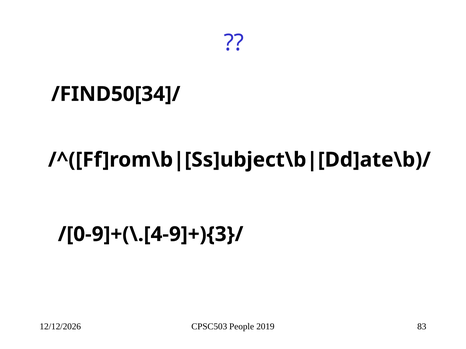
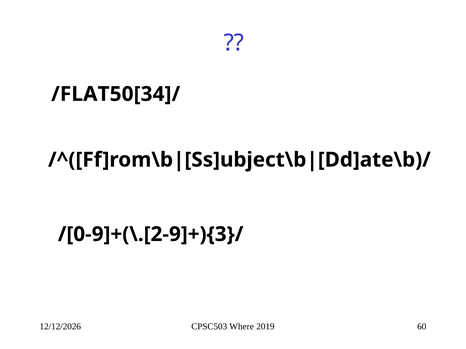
/FIND50[34]/: /FIND50[34]/ -> /FLAT50[34]/
/[0-9]+(\.[4-9]+){3}/: /[0-9]+(\.[4-9]+){3}/ -> /[0-9]+(\.[2-9]+){3}/
People: People -> Where
83: 83 -> 60
